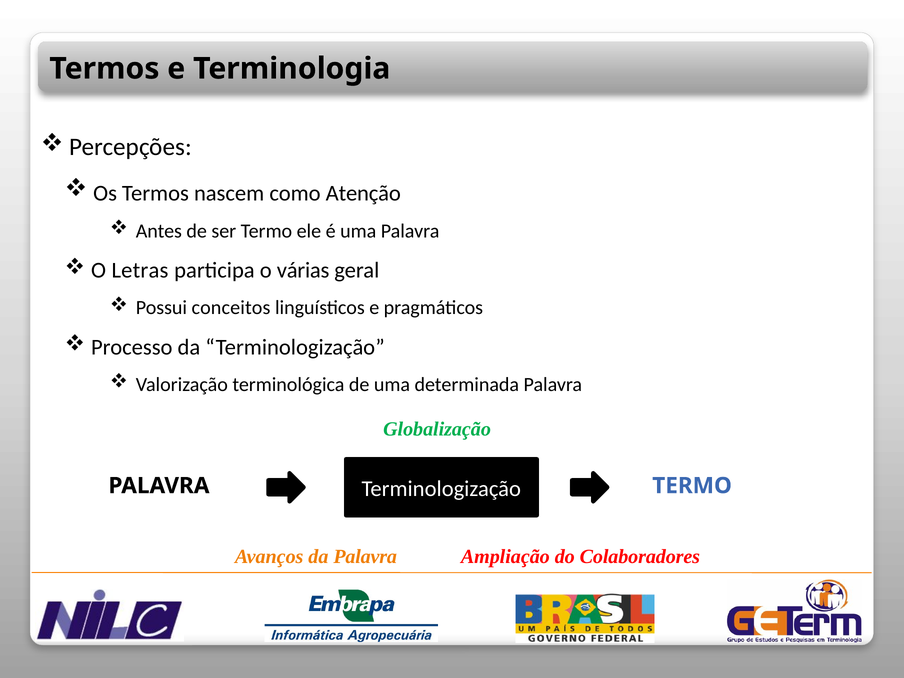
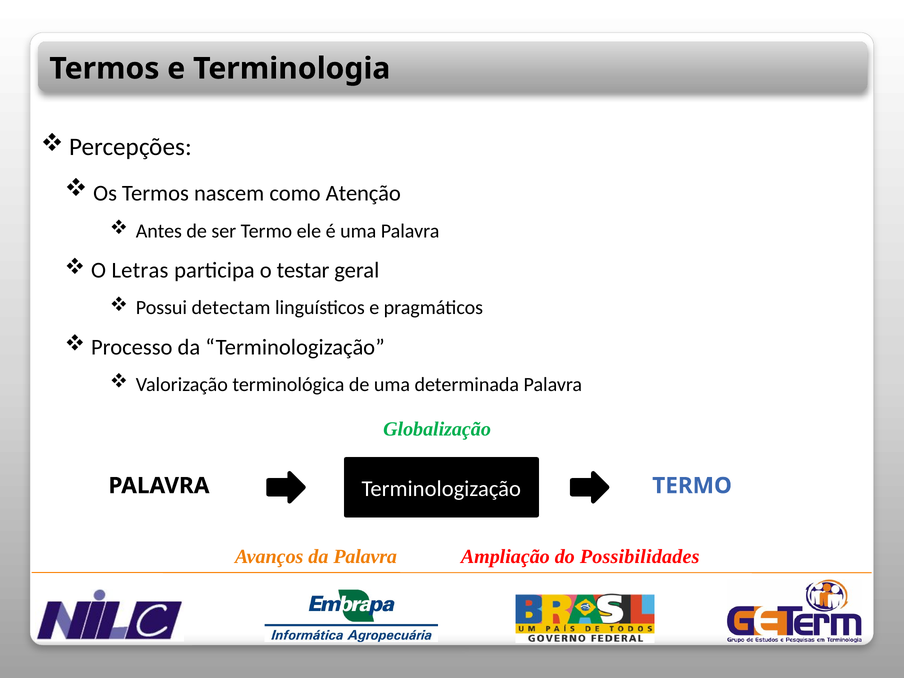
várias: várias -> testar
conceitos: conceitos -> detectam
Colaboradores: Colaboradores -> Possibilidades
